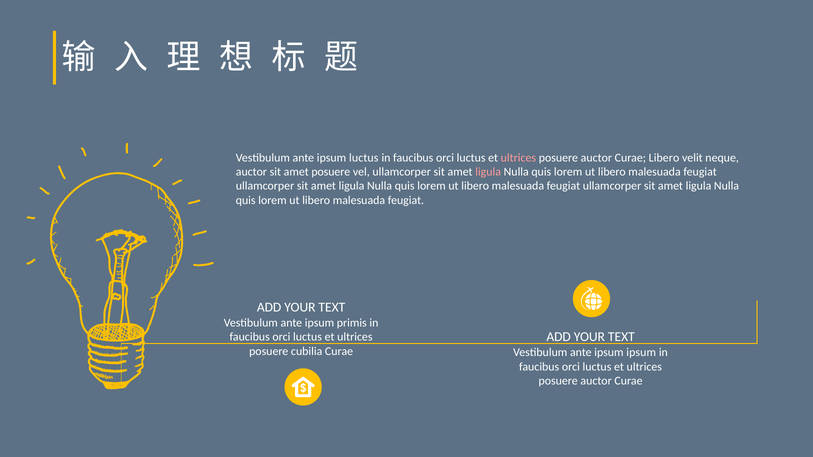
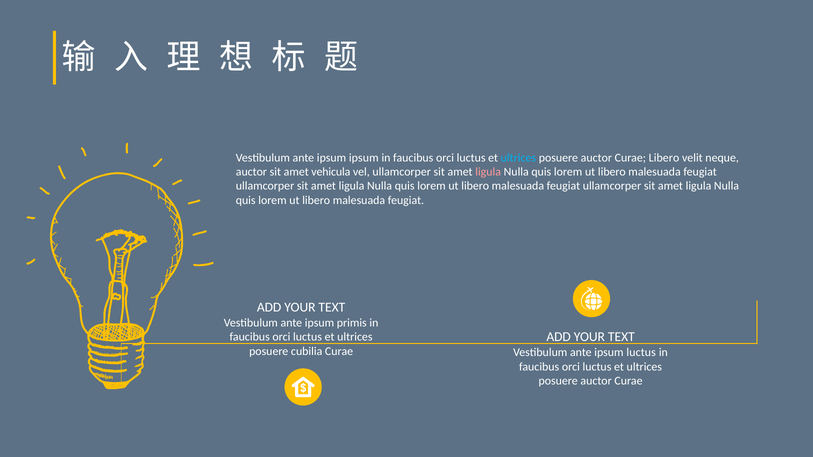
ipsum luctus: luctus -> ipsum
ultrices at (518, 158) colour: pink -> light blue
amet posuere: posuere -> vehicula
ipsum ipsum: ipsum -> luctus
